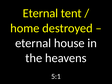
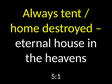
Eternal at (40, 13): Eternal -> Always
